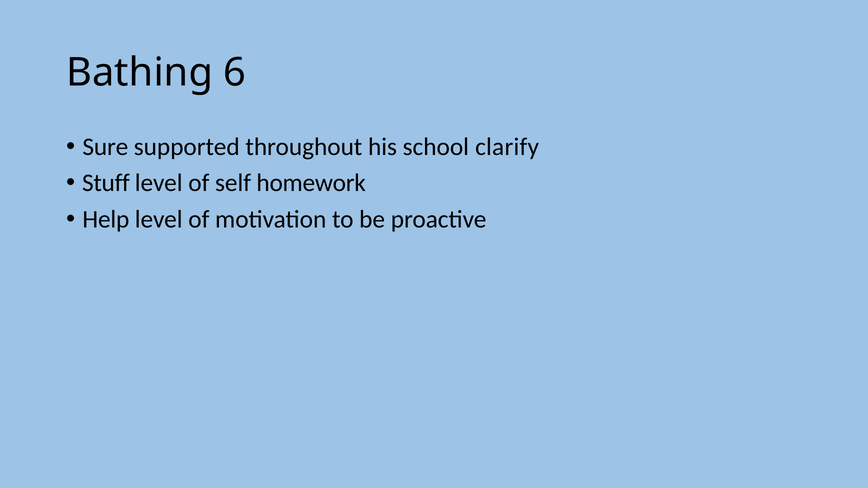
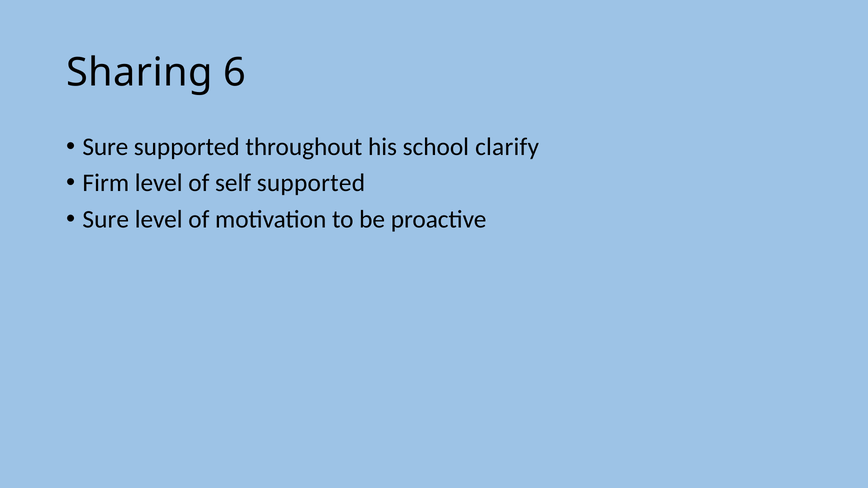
Bathing: Bathing -> Sharing
Stuff: Stuff -> Firm
self homework: homework -> supported
Help at (106, 220): Help -> Sure
